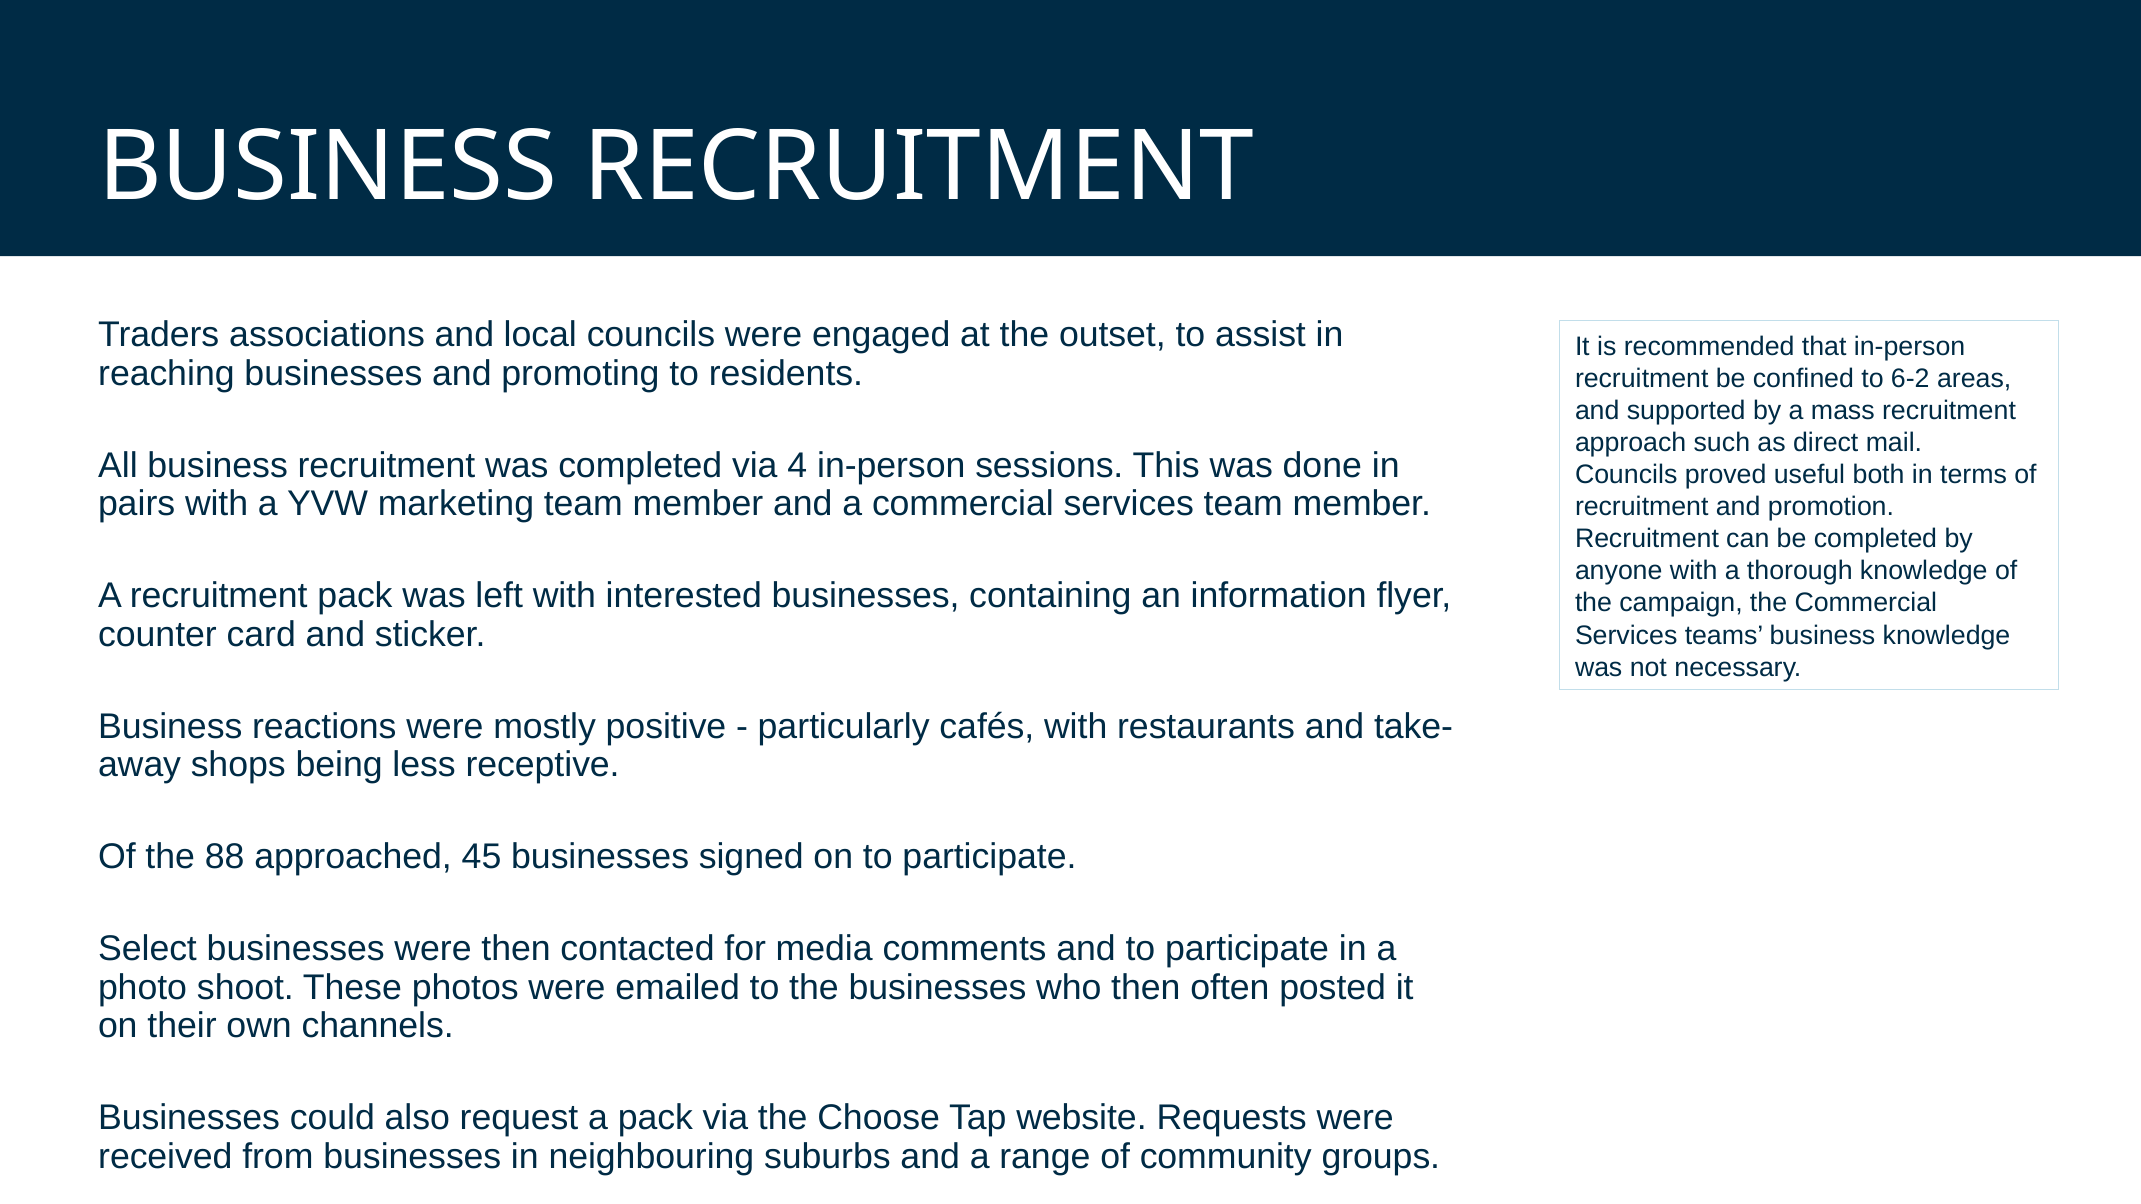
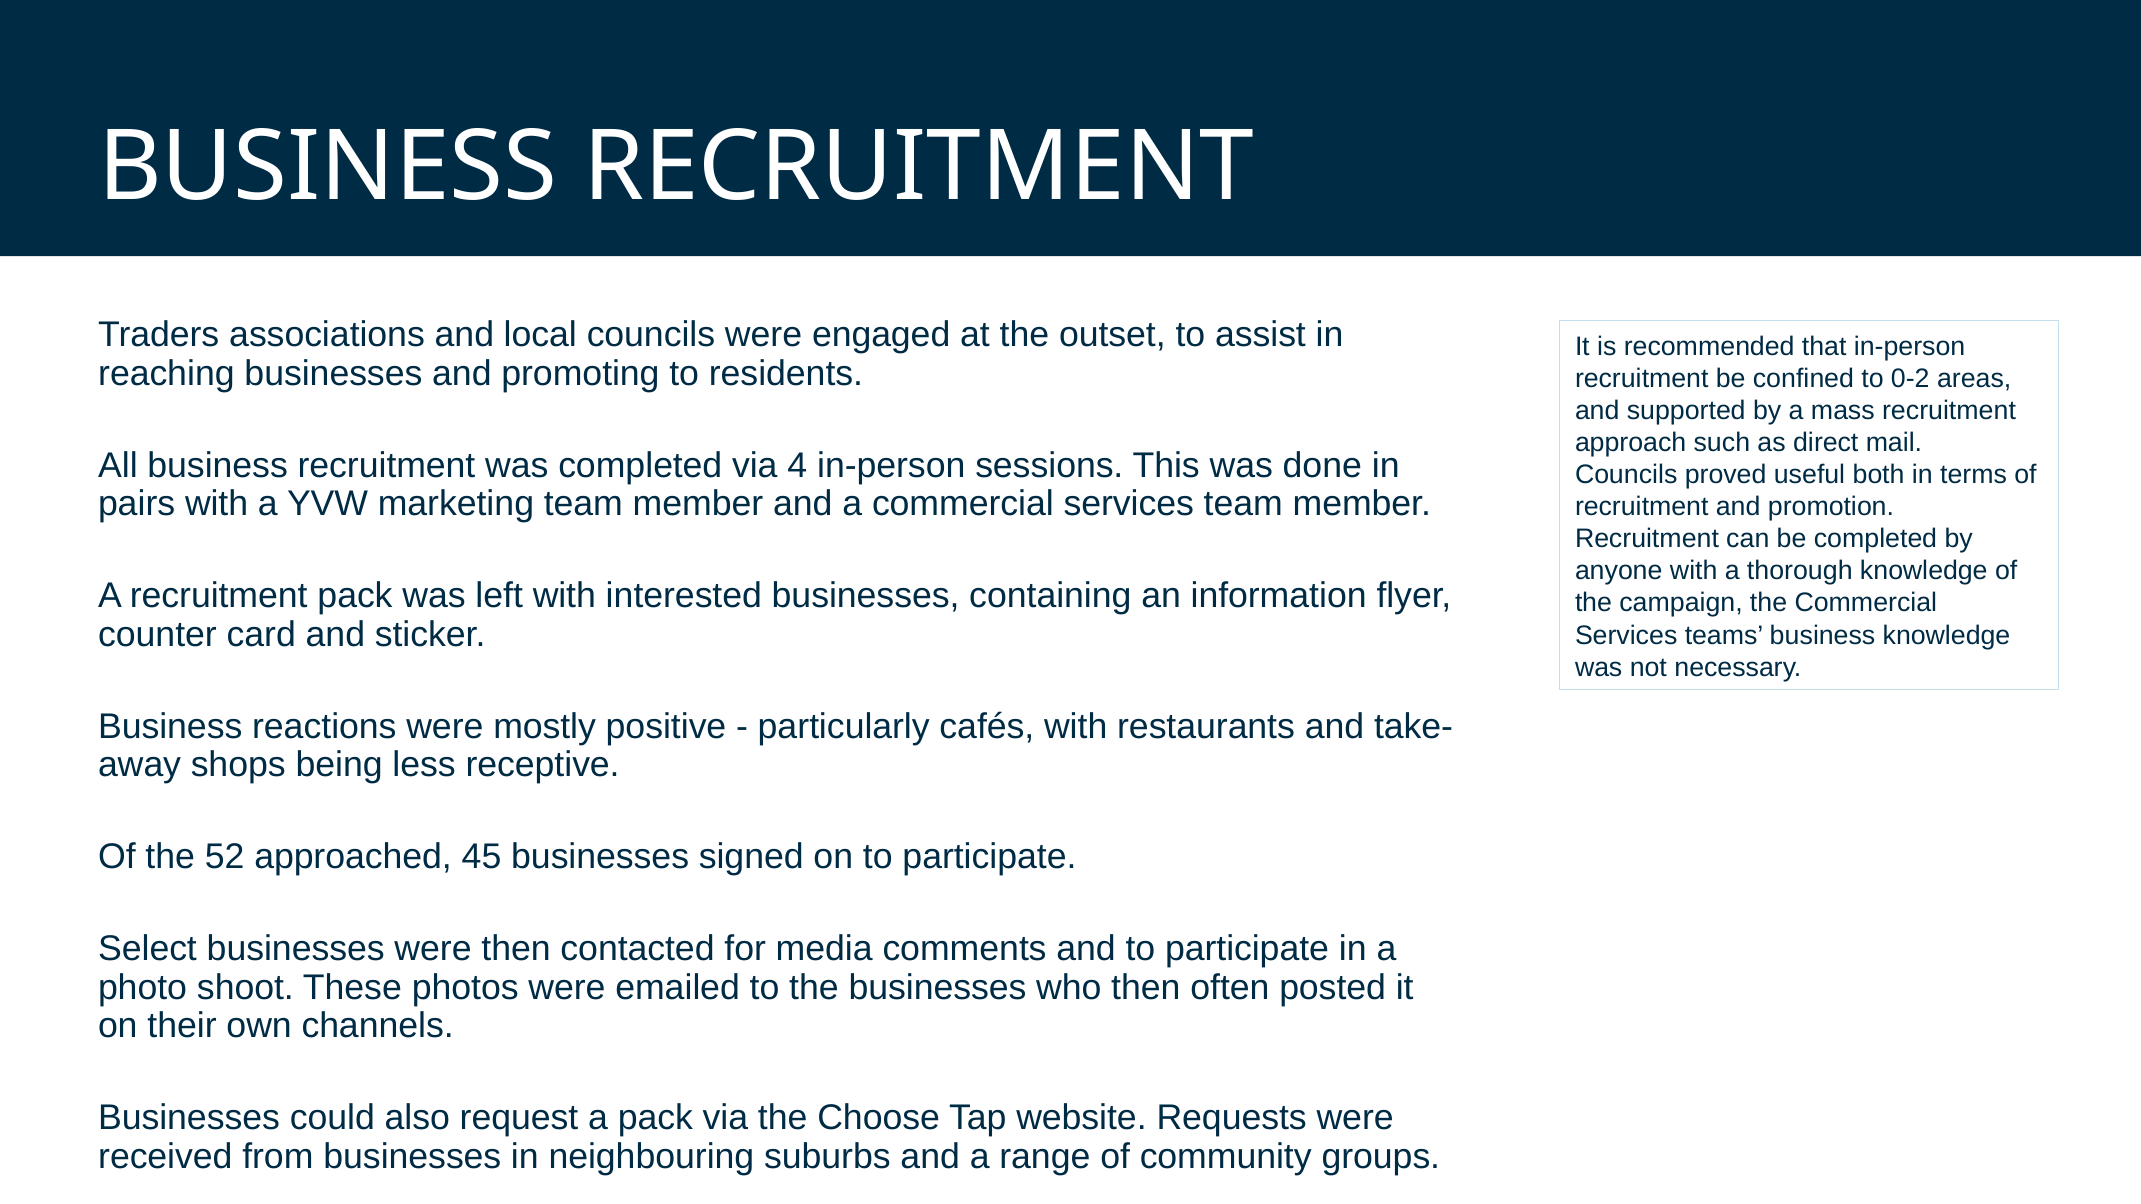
6-2: 6-2 -> 0-2
88: 88 -> 52
